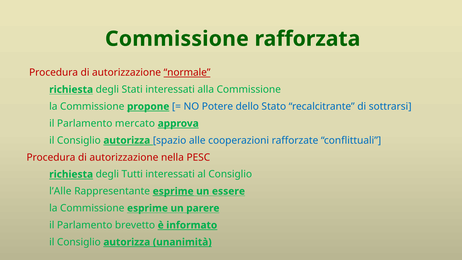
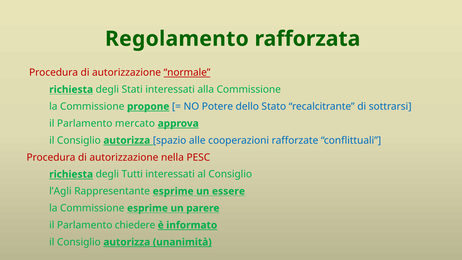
Commissione at (177, 39): Commissione -> Regolamento
l’Alle: l’Alle -> l’Agli
esprime at (173, 191) underline: present -> none
brevetto: brevetto -> chiedere
